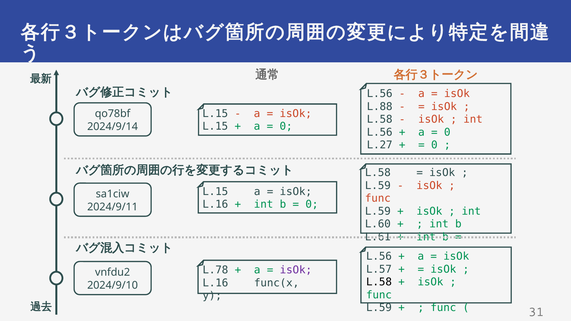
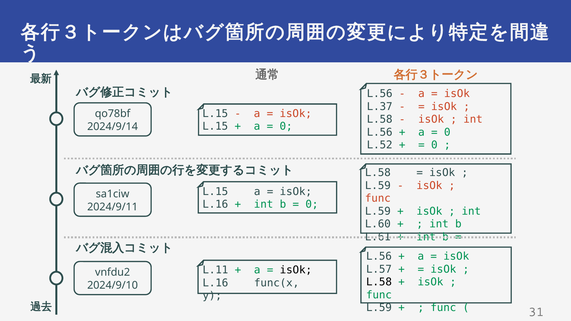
L.88: L.88 -> L.37
L.27: L.27 -> L.52
L.78: L.78 -> L.11
isOk at (296, 270) colour: purple -> black
